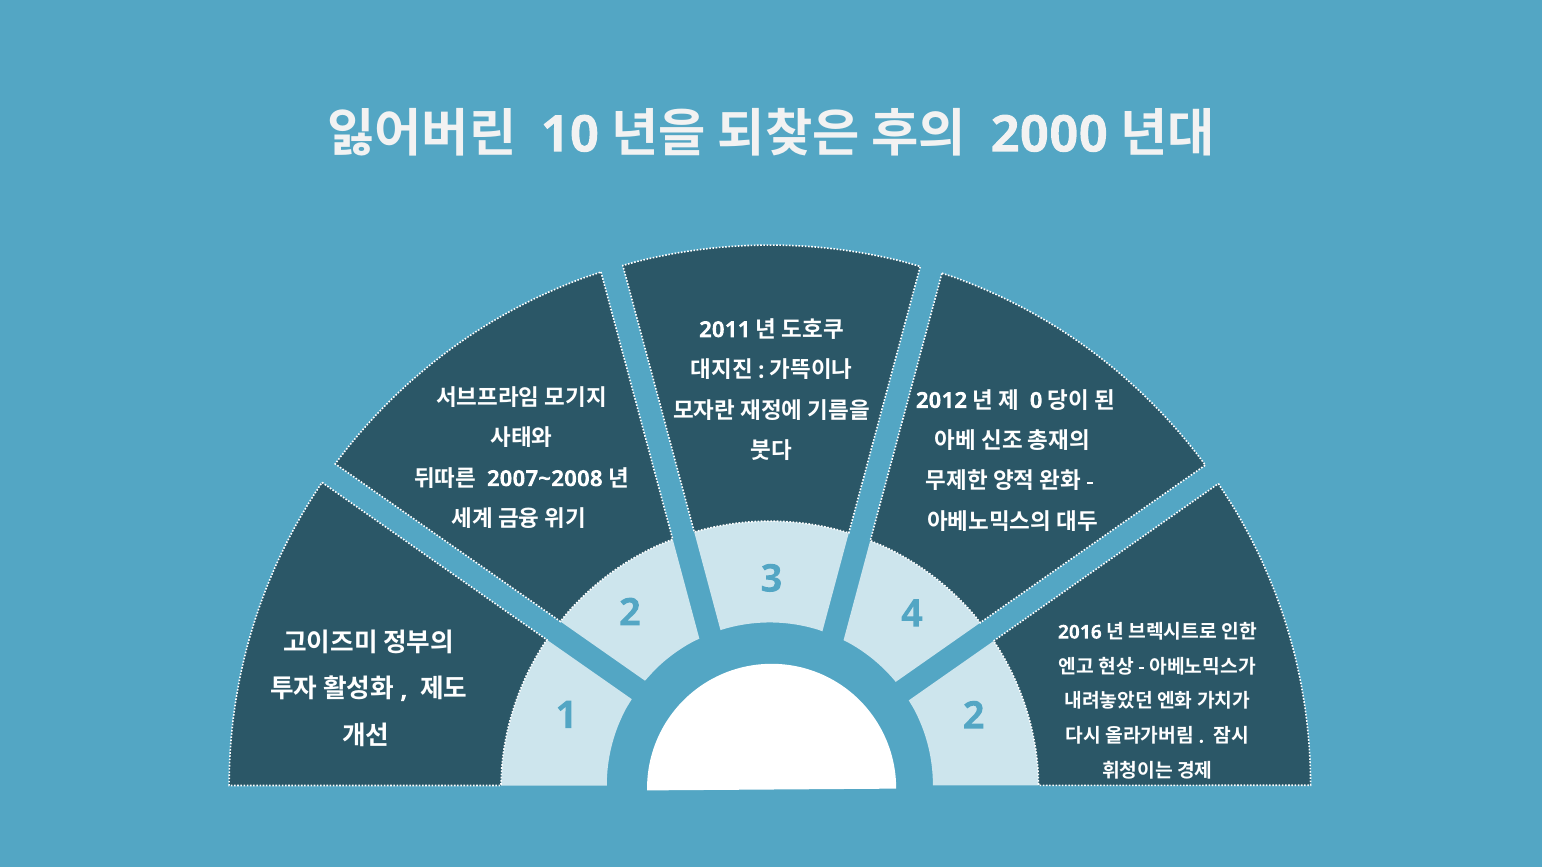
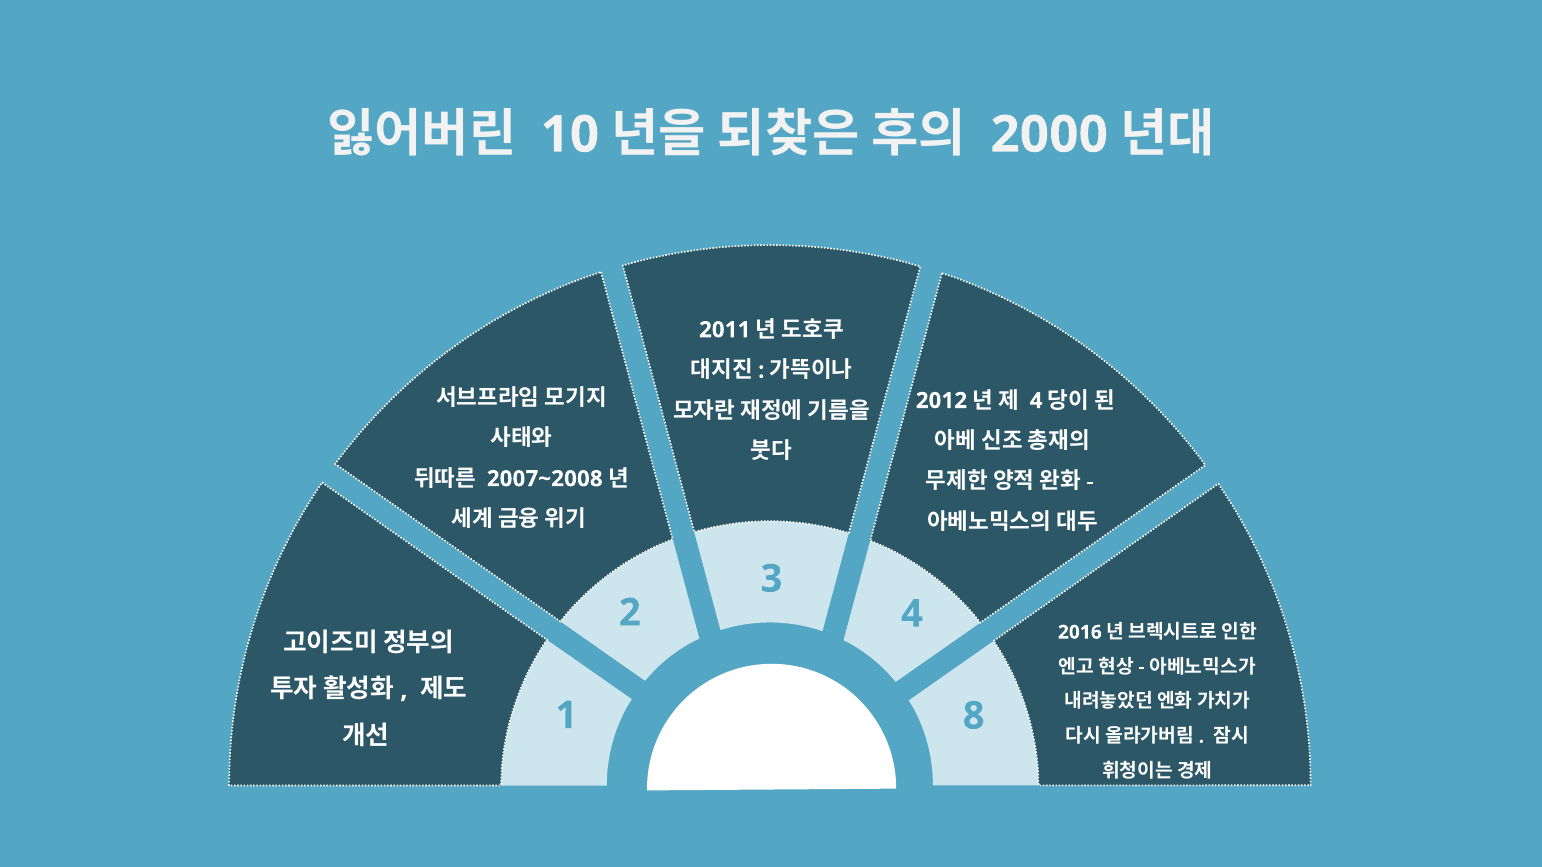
0 at (1036, 401): 0 -> 4
1 2: 2 -> 8
